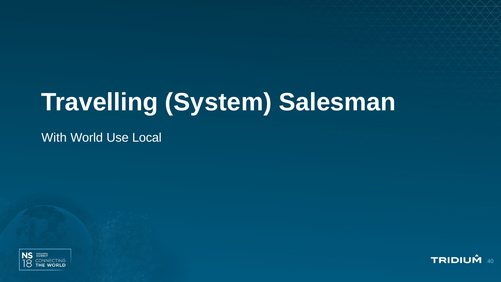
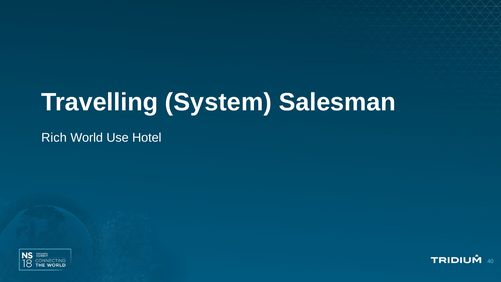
With: With -> Rich
Local: Local -> Hotel
